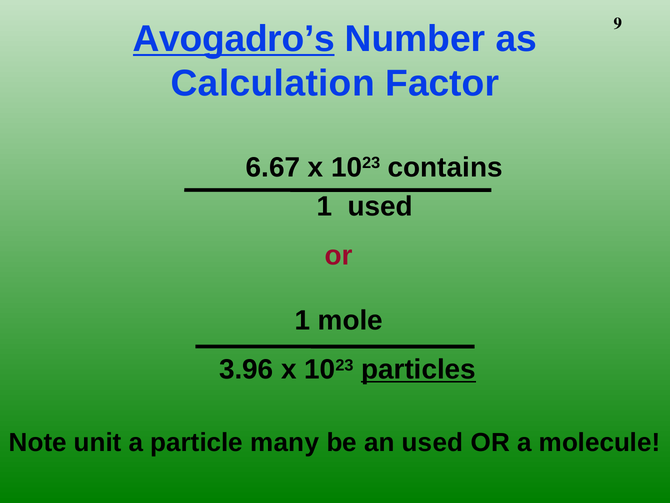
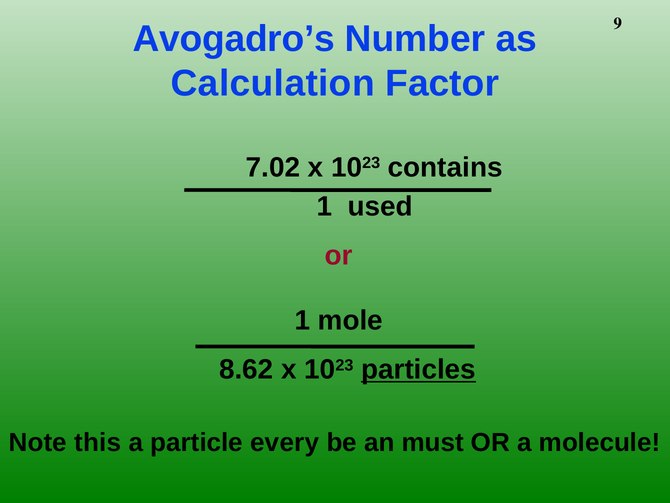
Avogadro’s underline: present -> none
6.67: 6.67 -> 7.02
3.96: 3.96 -> 8.62
unit: unit -> this
many: many -> every
an used: used -> must
